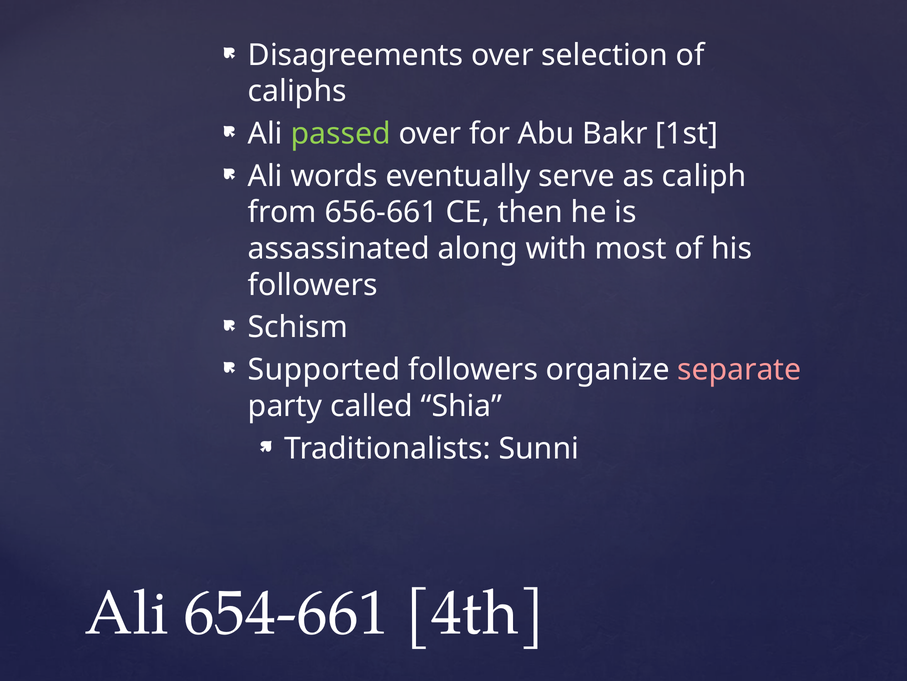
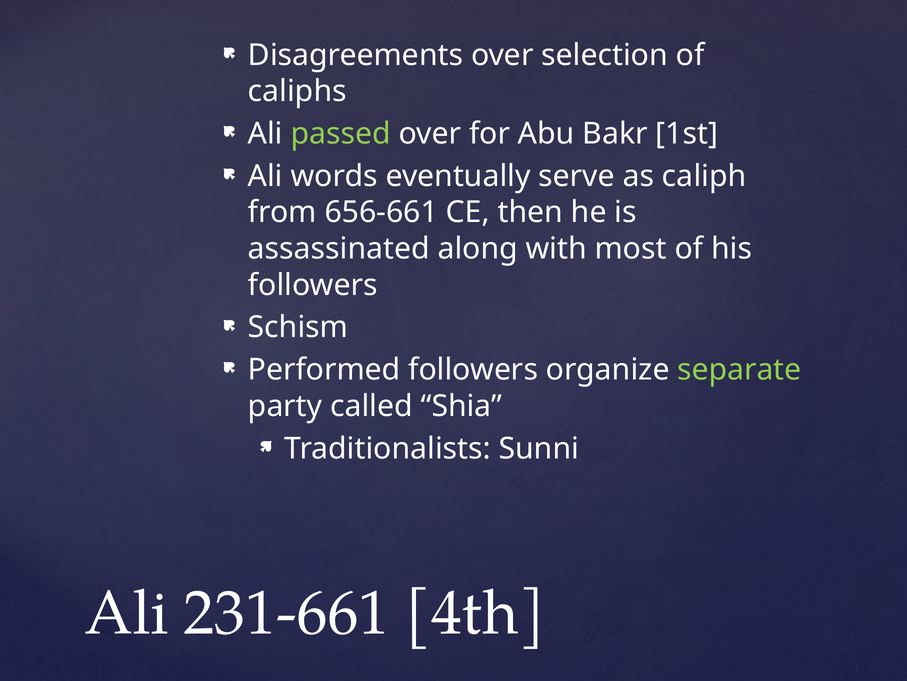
Supported: Supported -> Performed
separate colour: pink -> light green
654-661: 654-661 -> 231-661
